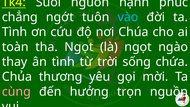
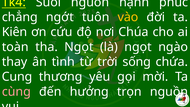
vào colour: light blue -> yellow
Tình at (15, 32): Tình -> Kiên
Chủa: Chủa -> Cung
